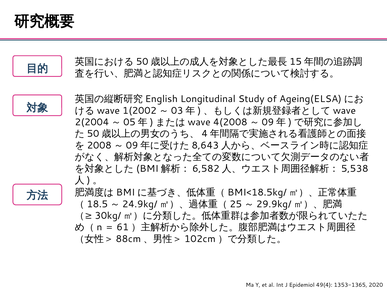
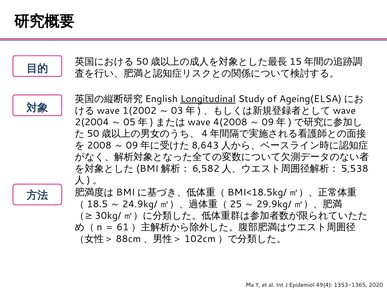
Longitudinal underline: none -> present
